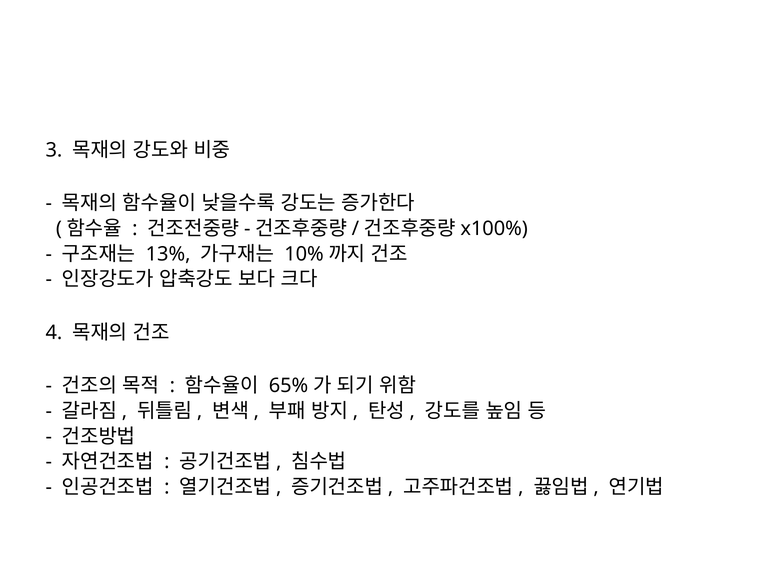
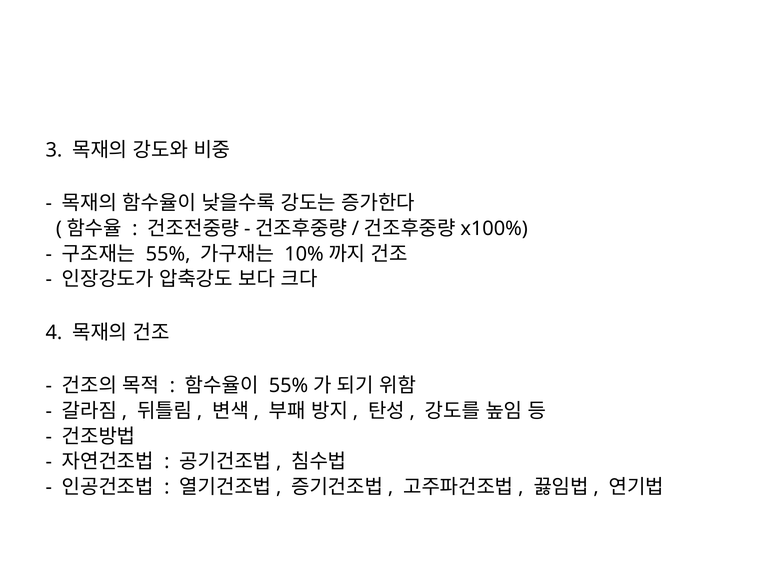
13% at (168, 254): 13% -> 55%
65% at (289, 386): 65% -> 55%
